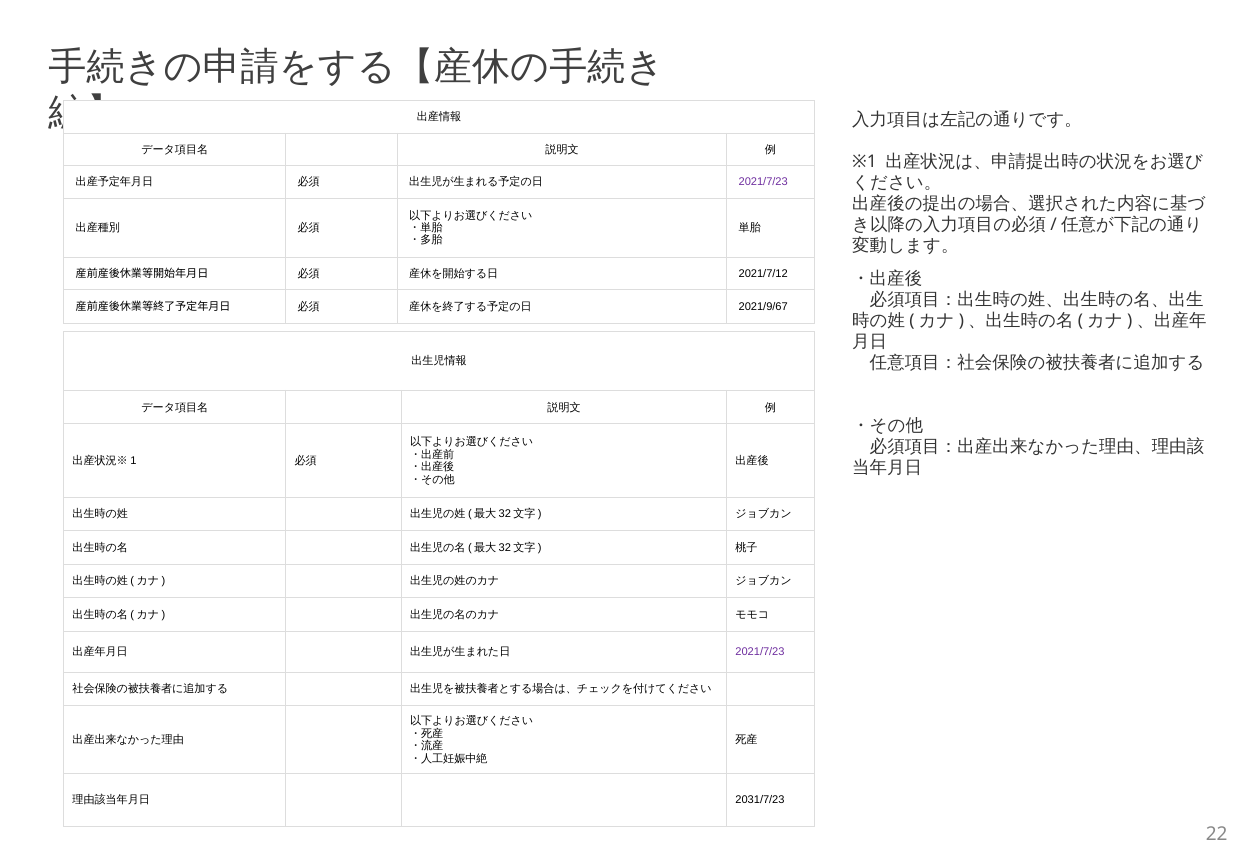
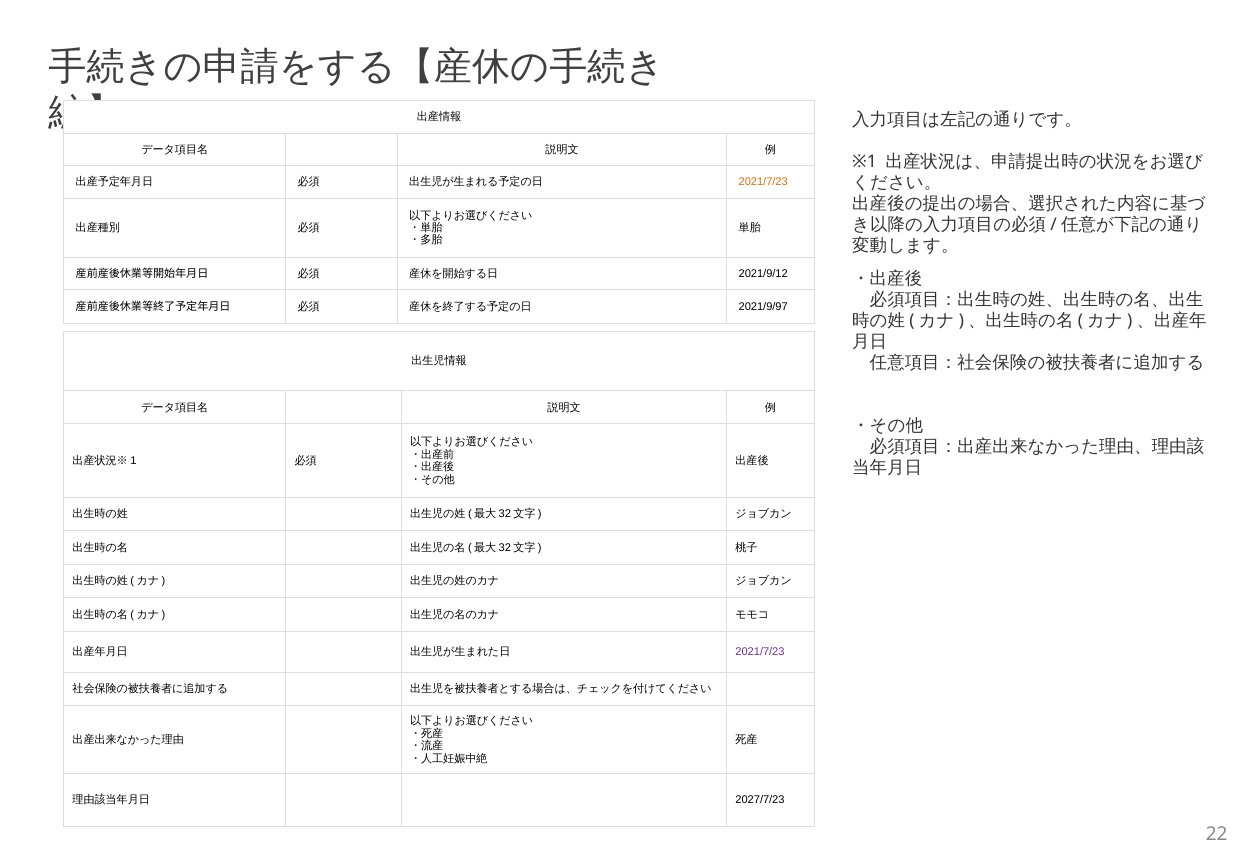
2021/7/23 at (763, 182) colour: purple -> orange
2021/7/12: 2021/7/12 -> 2021/9/12
2021/9/67: 2021/9/67 -> 2021/9/97
2031/7/23: 2031/7/23 -> 2027/7/23
